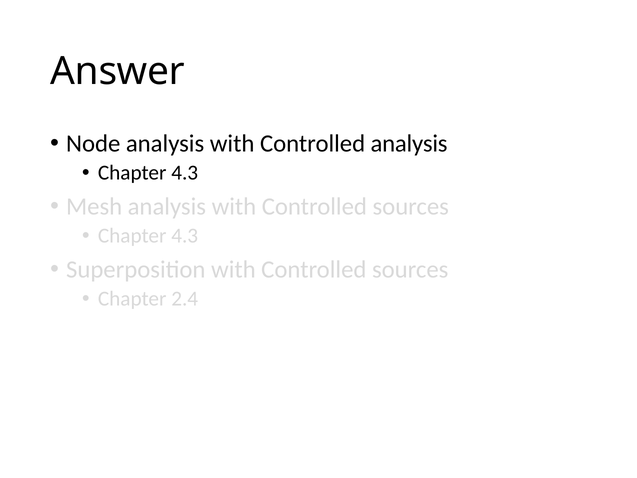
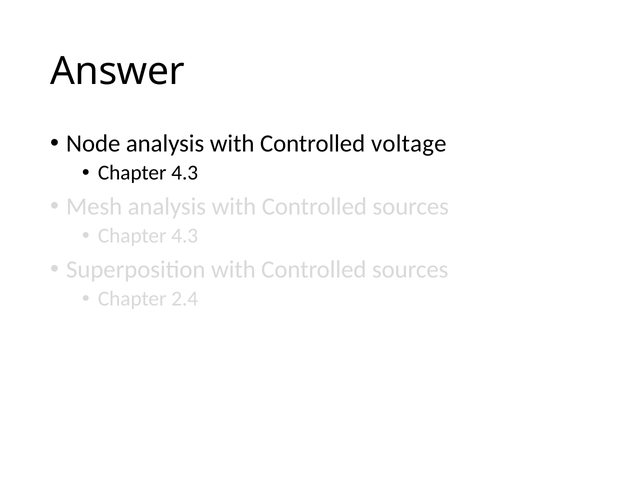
Controlled analysis: analysis -> voltage
